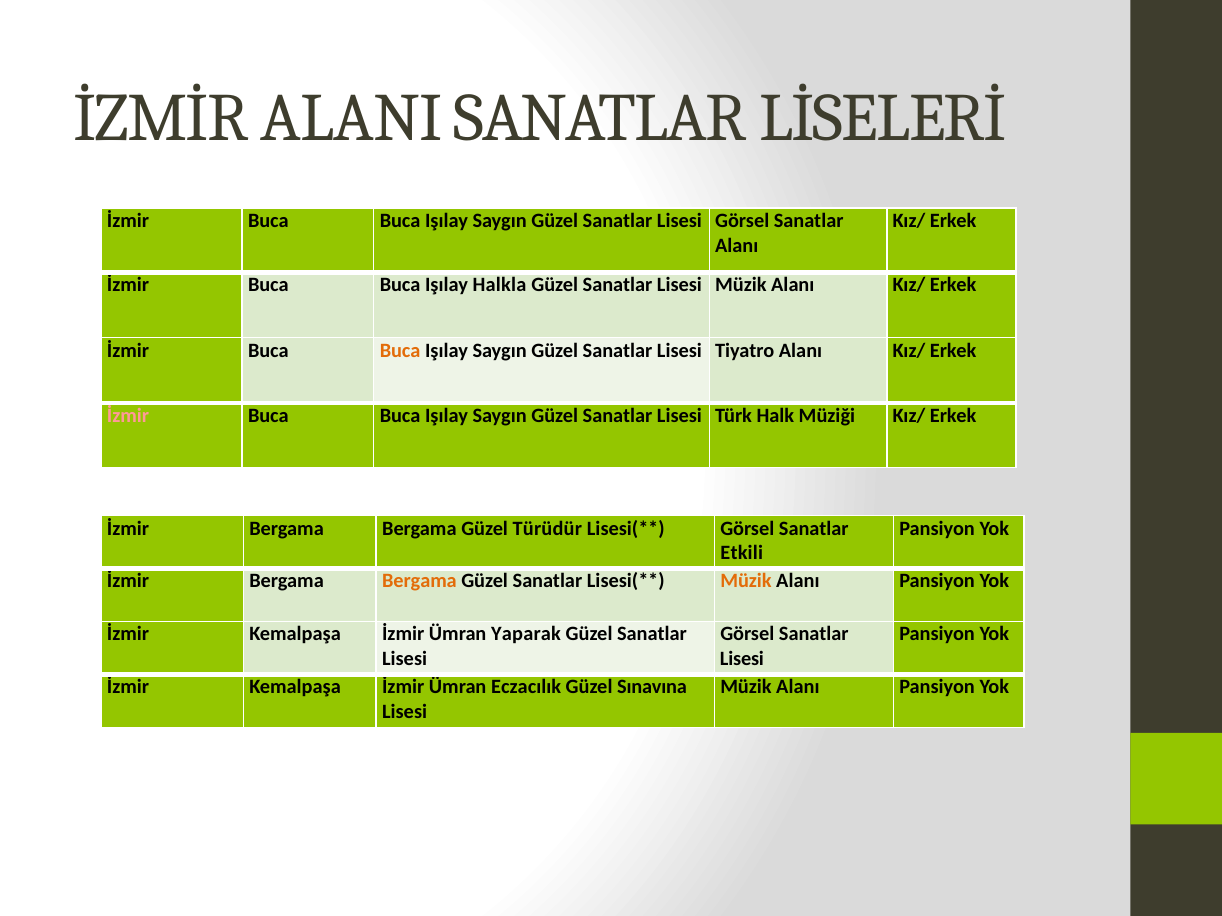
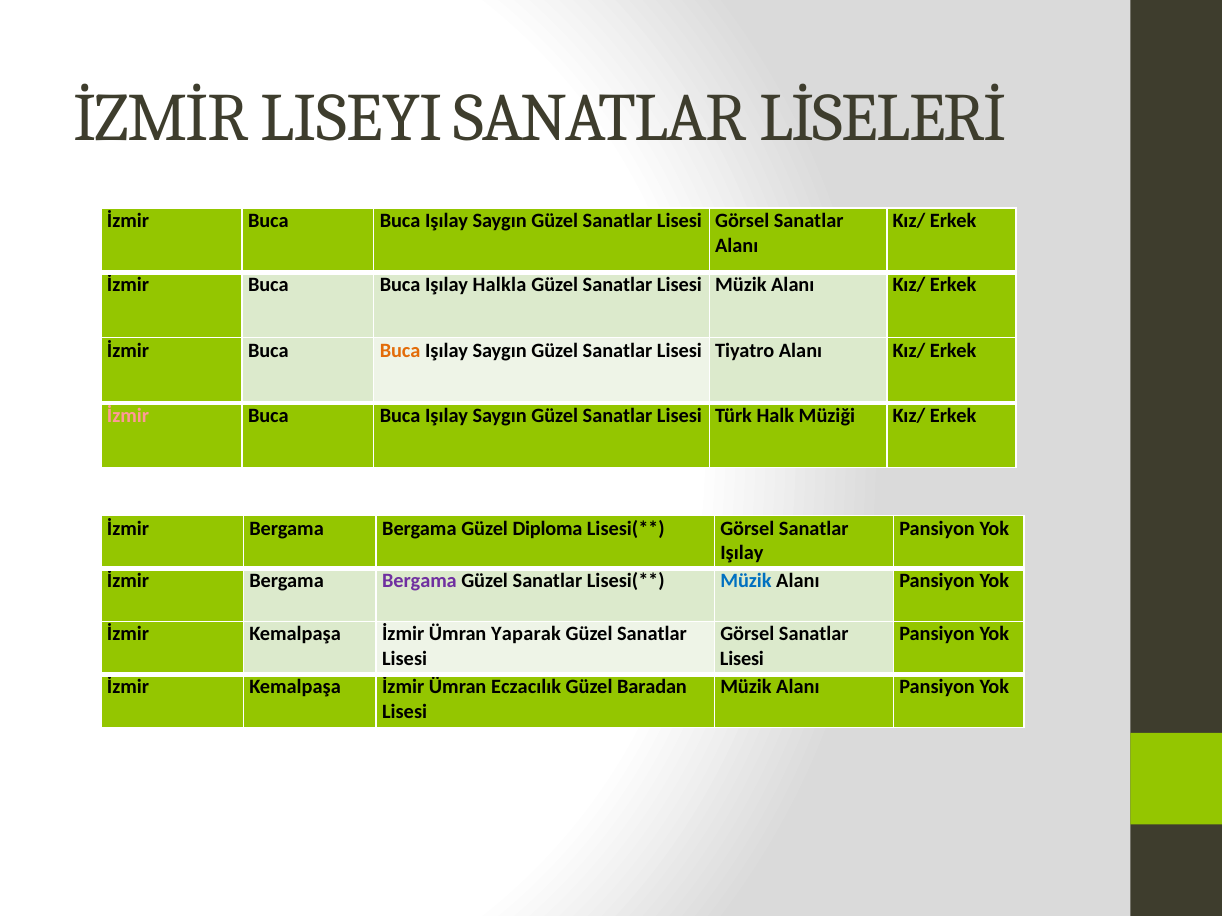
ALANI: ALANI -> LISEYI
Türüdür: Türüdür -> Diploma
Etkili at (742, 553): Etkili -> Işılay
Bergama at (419, 582) colour: orange -> purple
Müzik at (746, 582) colour: orange -> blue
Sınavına: Sınavına -> Baradan
